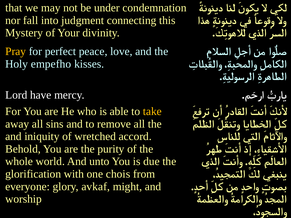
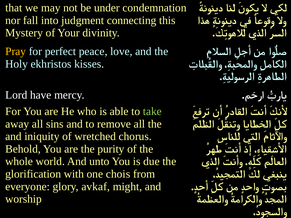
empefho: empefho -> ekhristos
take colour: yellow -> light green
accord: accord -> chorus
